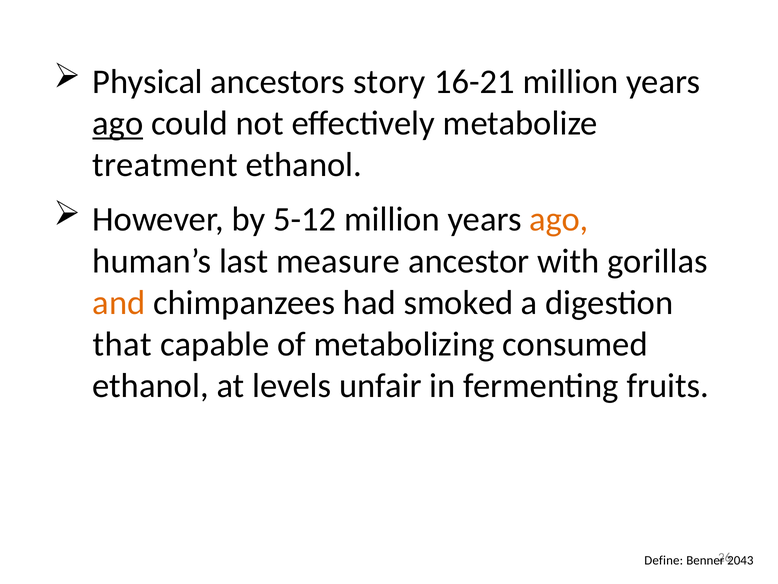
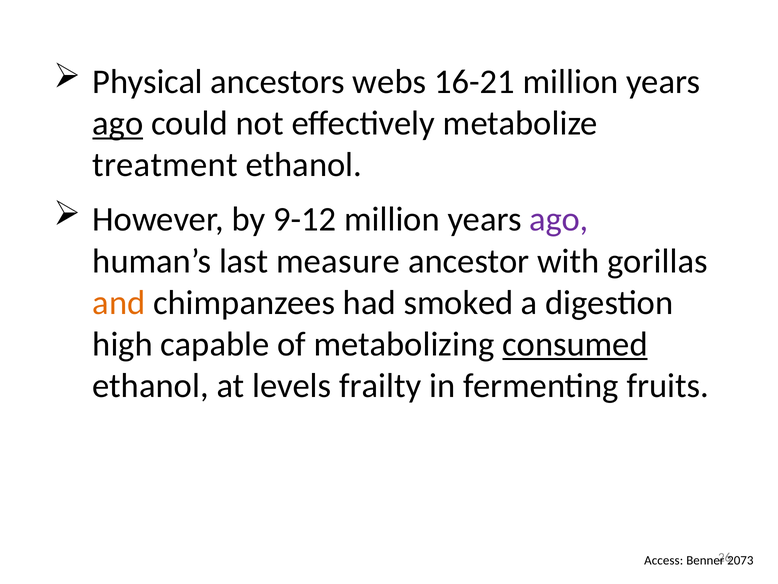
story: story -> webs
5-12: 5-12 -> 9-12
ago at (559, 219) colour: orange -> purple
that: that -> high
consumed underline: none -> present
unfair: unfair -> frailty
Define: Define -> Access
2043: 2043 -> 2073
